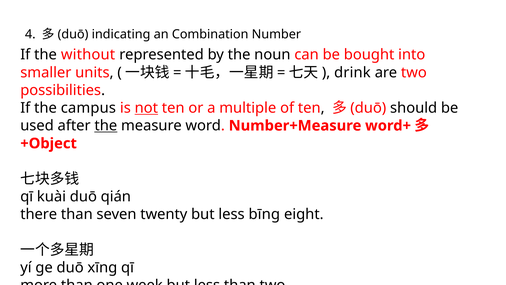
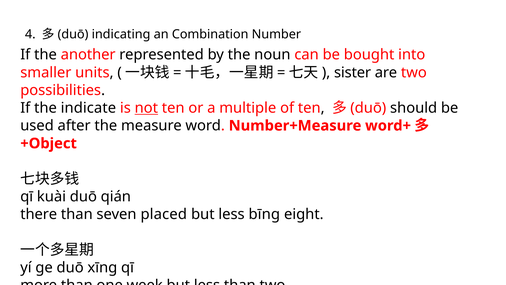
without: without -> another
drink: drink -> sister
campus: campus -> indicate
the at (106, 126) underline: present -> none
twenty: twenty -> placed
